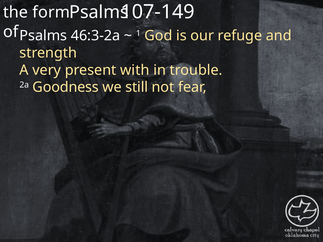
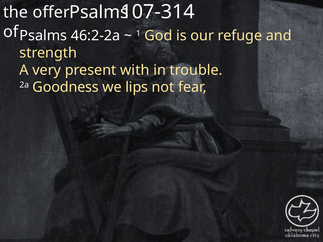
107-149: 107-149 -> 107-314
form: form -> offer
46:3-2a: 46:3-2a -> 46:2-2a
still: still -> lips
